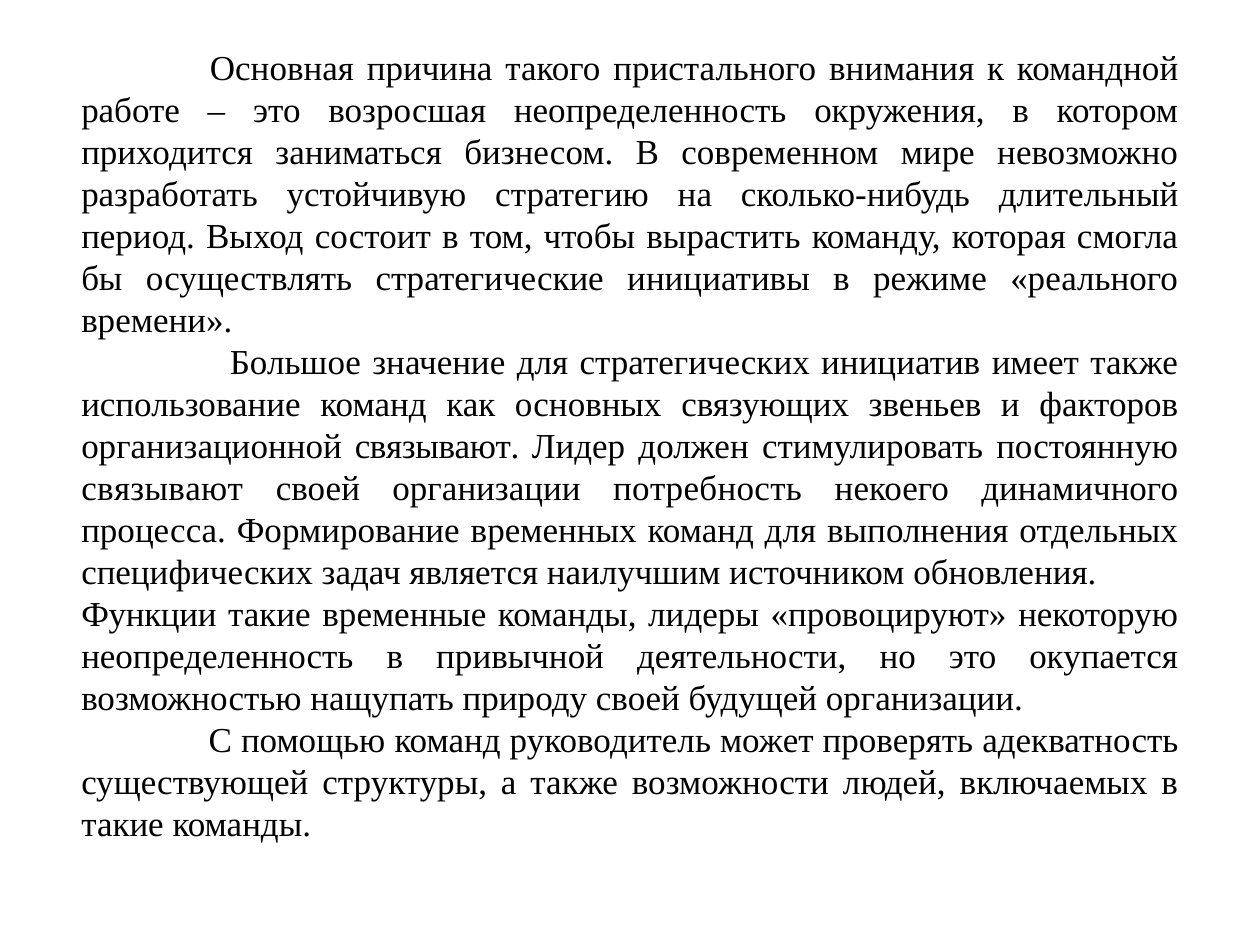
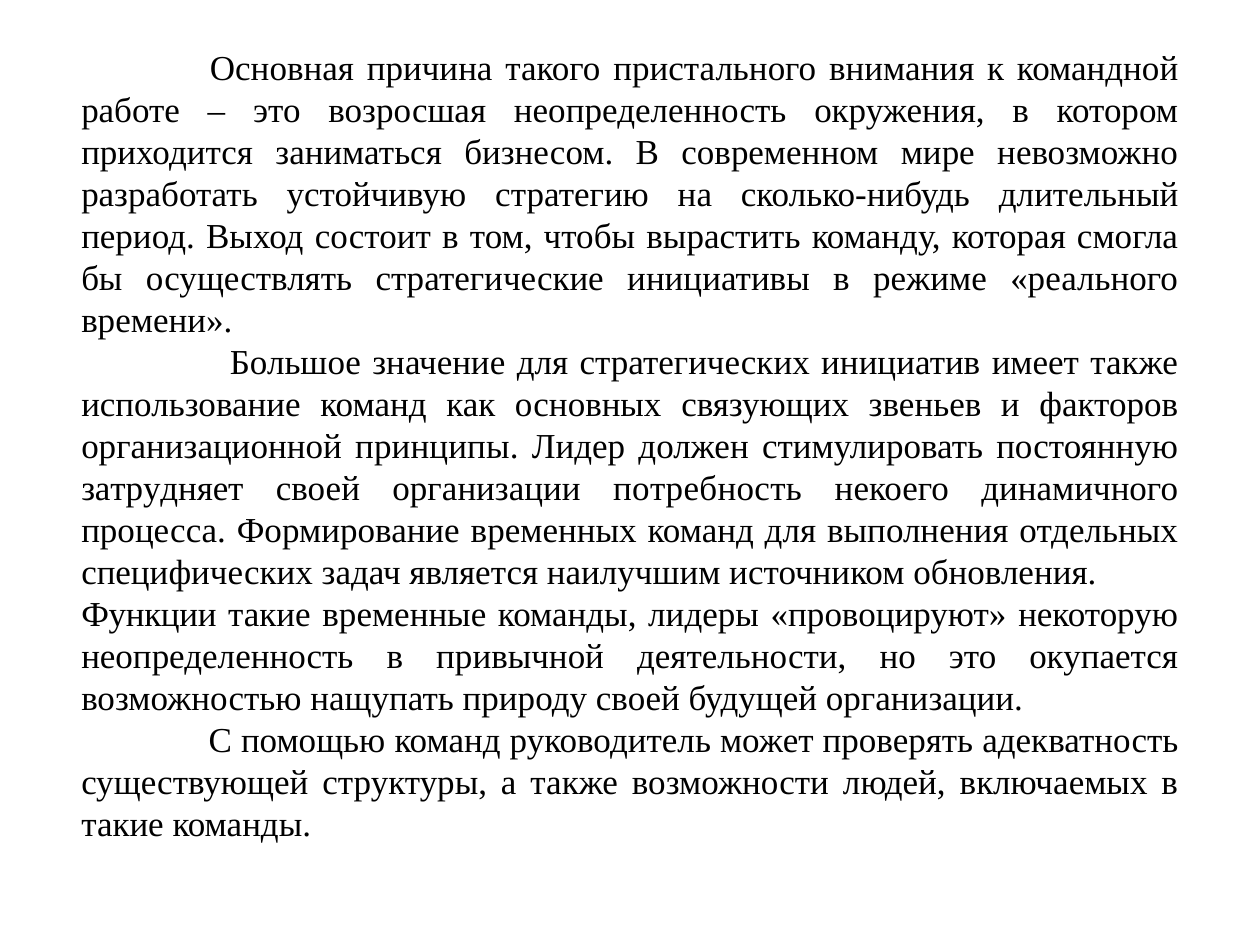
организационной связывают: связывают -> принципы
связывают at (162, 489): связывают -> затрудняет
